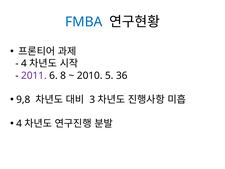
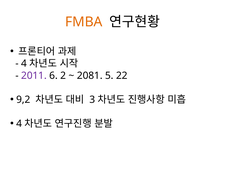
FMBA colour: blue -> orange
8: 8 -> 2
2010: 2010 -> 2081
36: 36 -> 22
9,8: 9,8 -> 9,2
